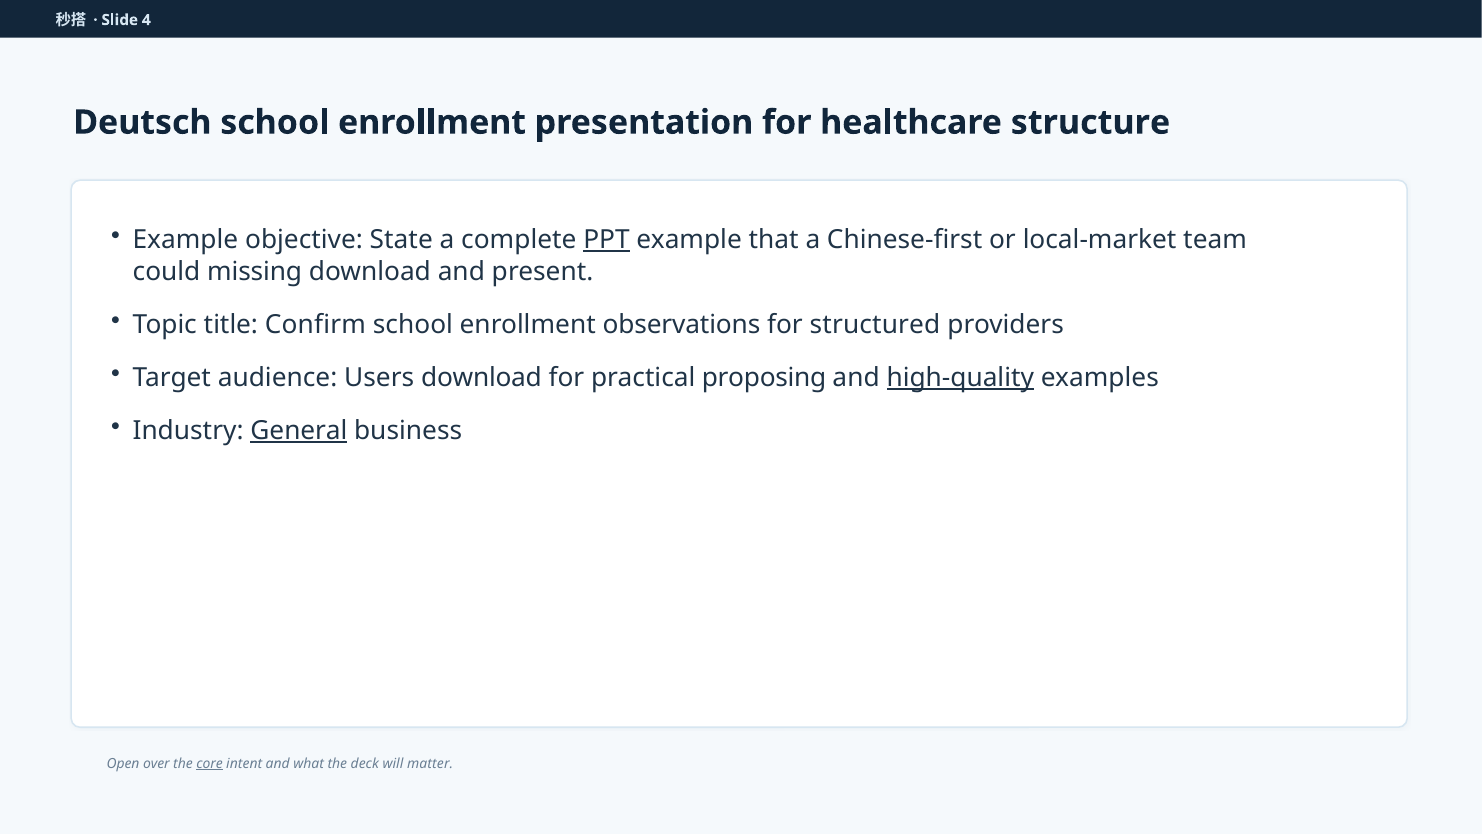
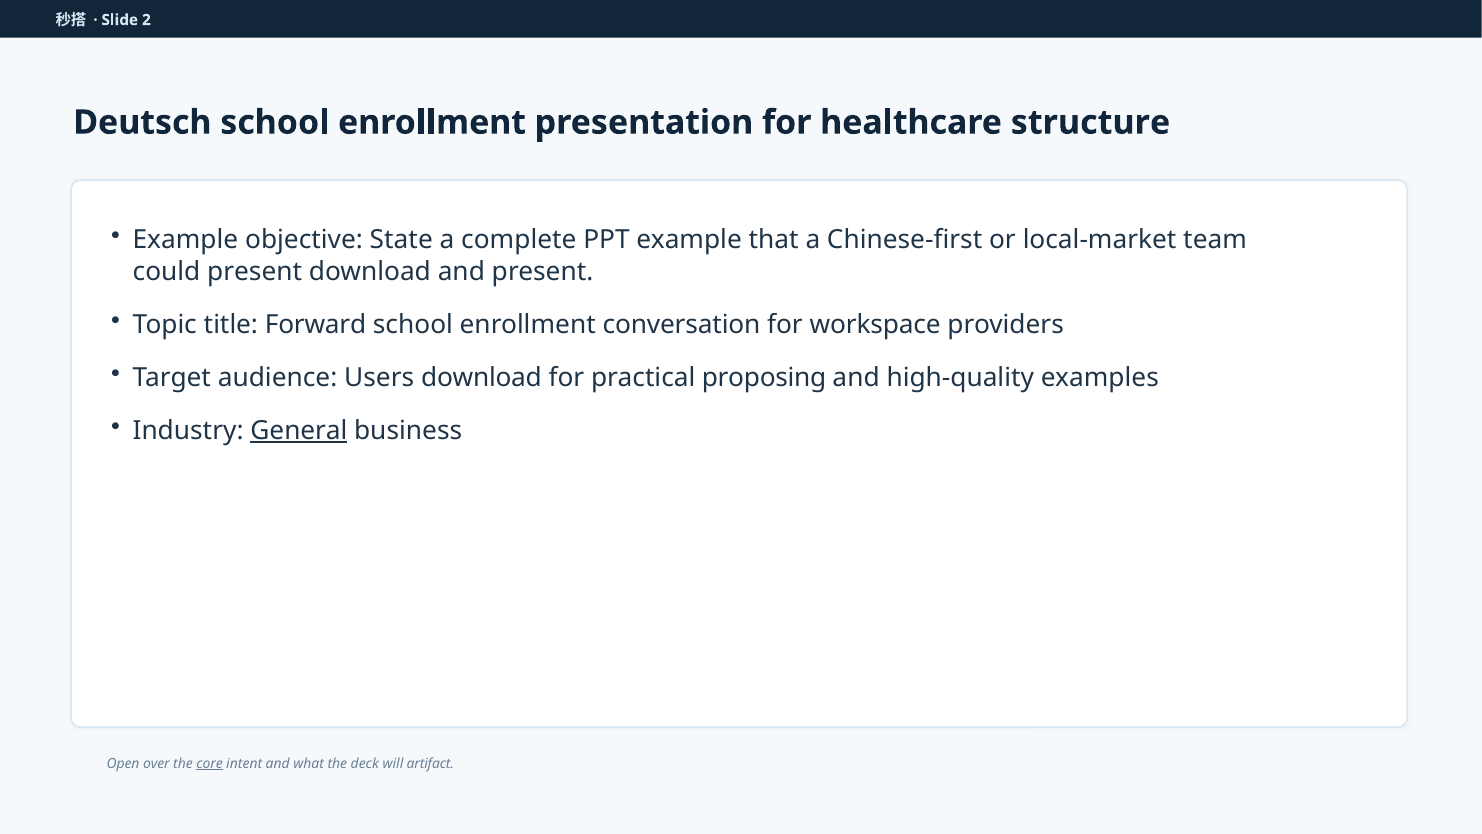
4: 4 -> 2
PPT underline: present -> none
could missing: missing -> present
Confirm: Confirm -> Forward
observations: observations -> conversation
structured: structured -> workspace
high-quality underline: present -> none
matter: matter -> artifact
